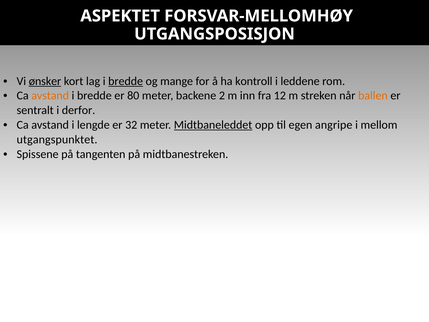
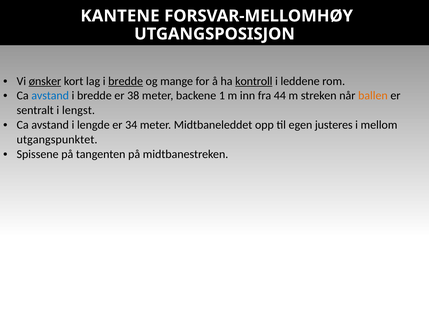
ASPEKTET: ASPEKTET -> KANTENE
kontroll underline: none -> present
avstand at (50, 96) colour: orange -> blue
80: 80 -> 38
2: 2 -> 1
12: 12 -> 44
derfor: derfor -> lengst
32: 32 -> 34
Midtbaneleddet underline: present -> none
angripe: angripe -> justeres
